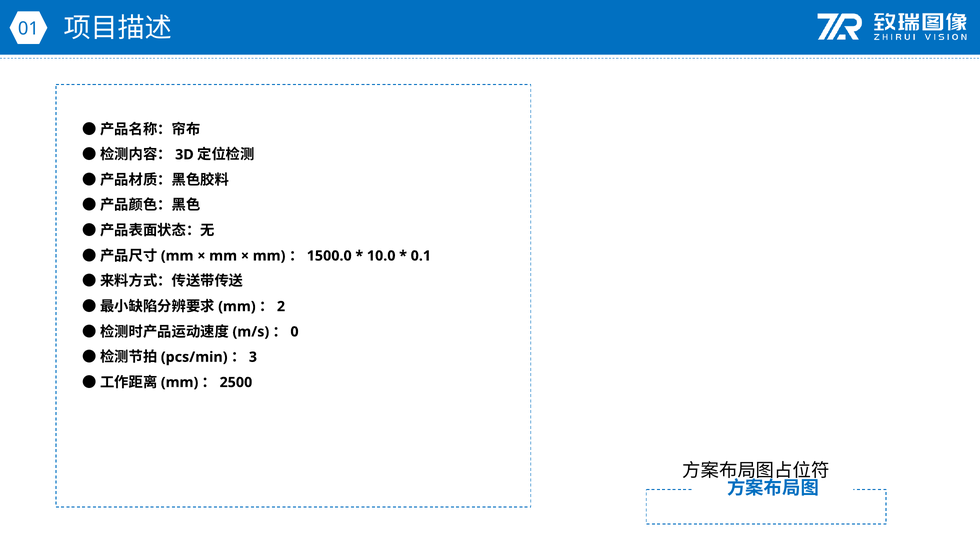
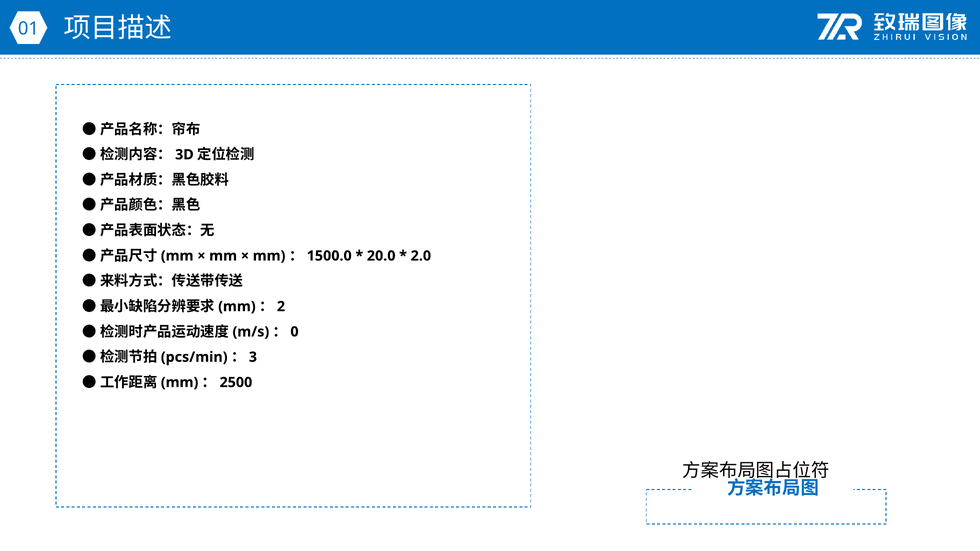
10.0: 10.0 -> 20.0
0.1: 0.1 -> 2.0
